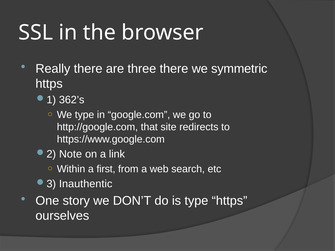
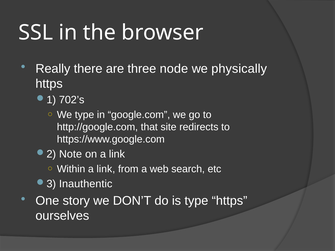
three there: there -> node
symmetric: symmetric -> physically
362’s: 362’s -> 702’s
Within a first: first -> link
